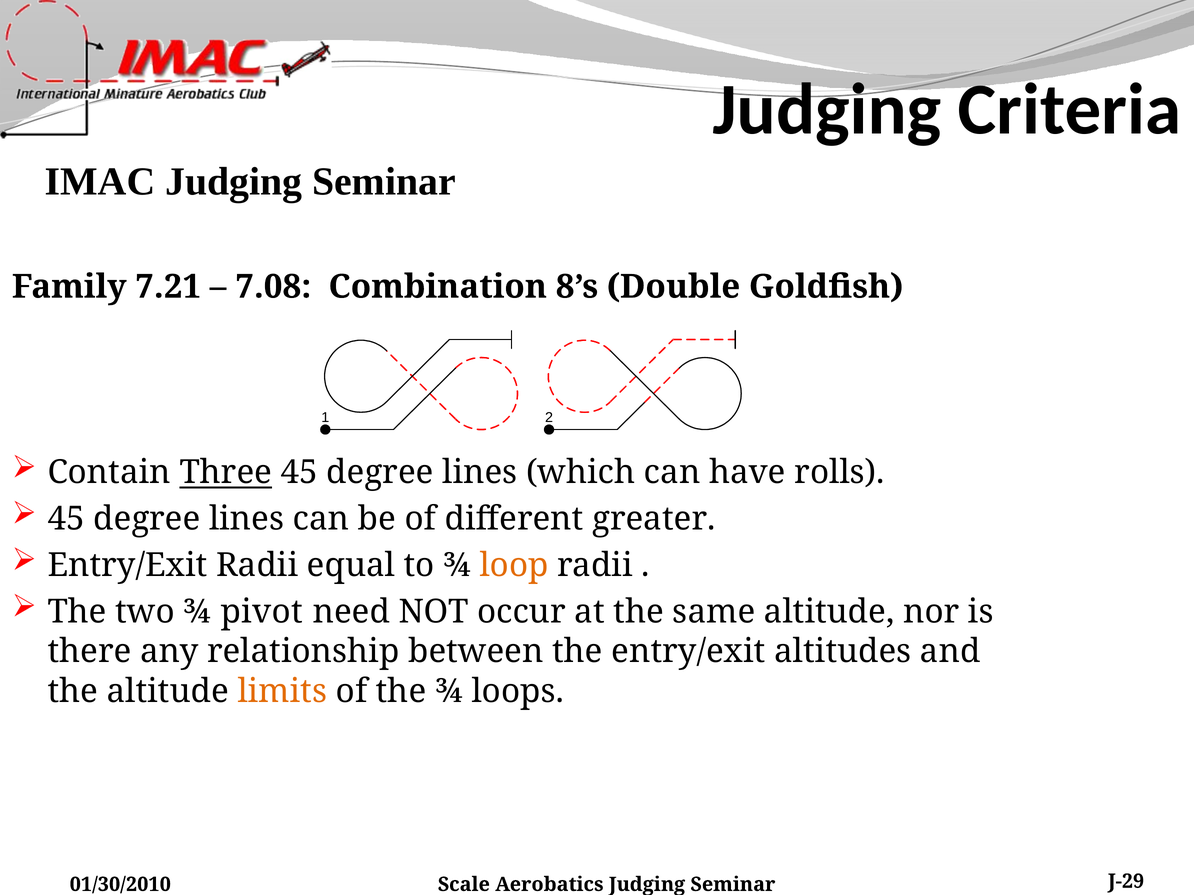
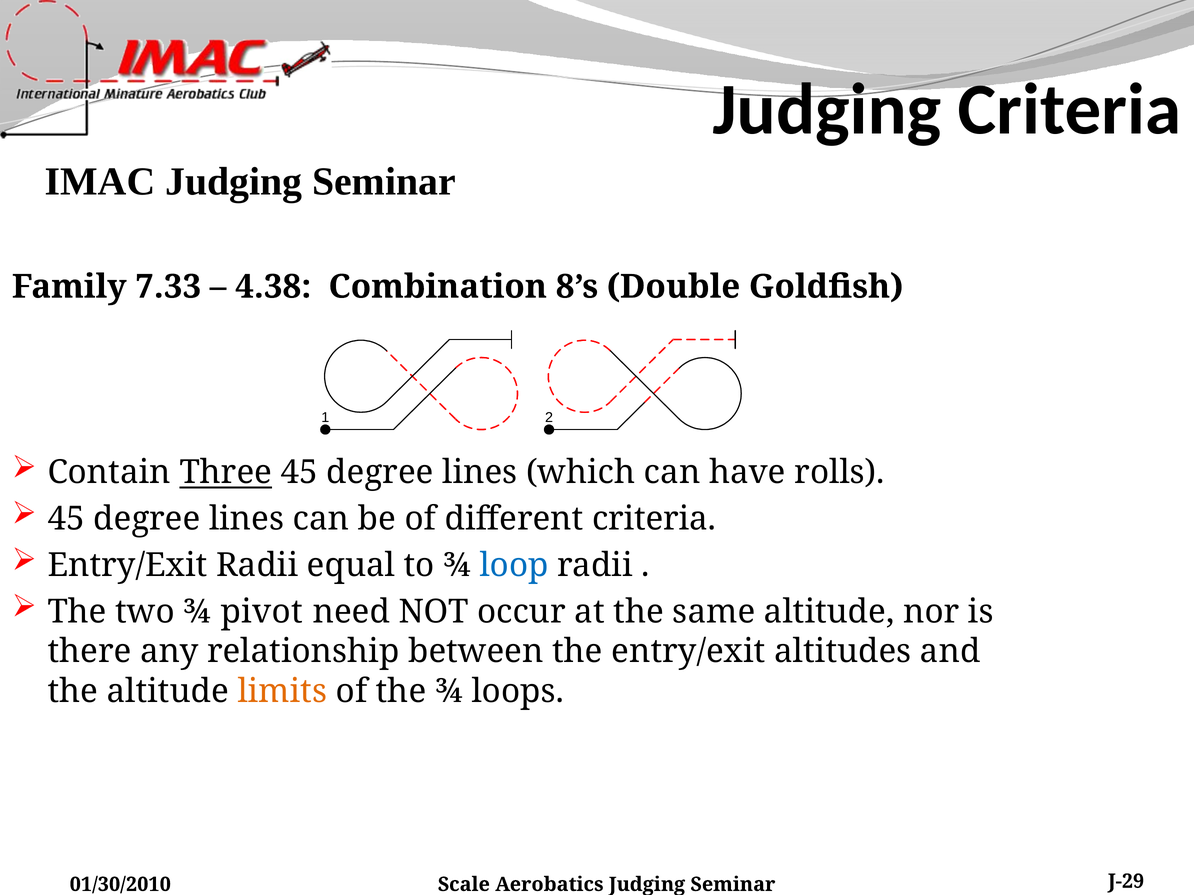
7.21: 7.21 -> 7.33
7.08: 7.08 -> 4.38
different greater: greater -> criteria
loop colour: orange -> blue
